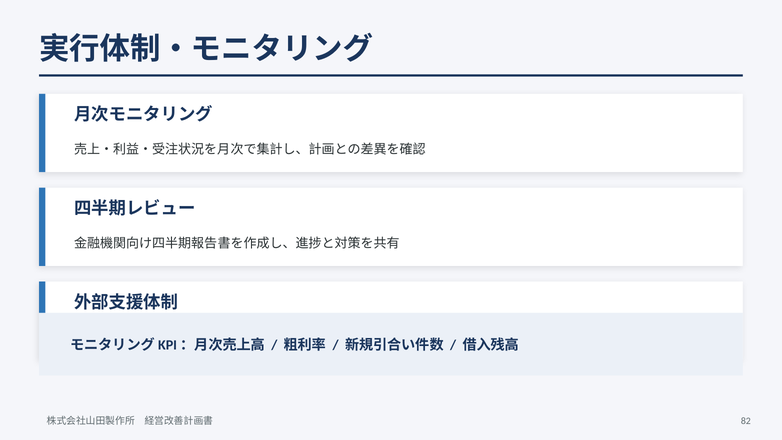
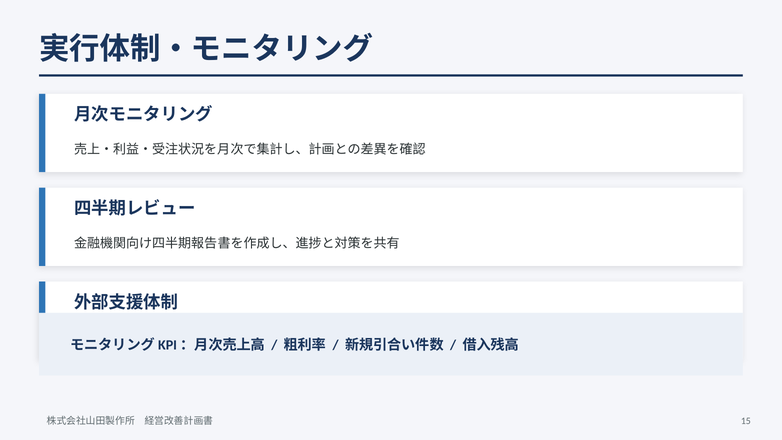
82: 82 -> 15
